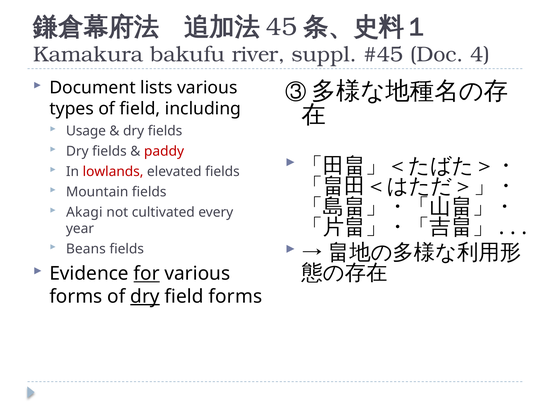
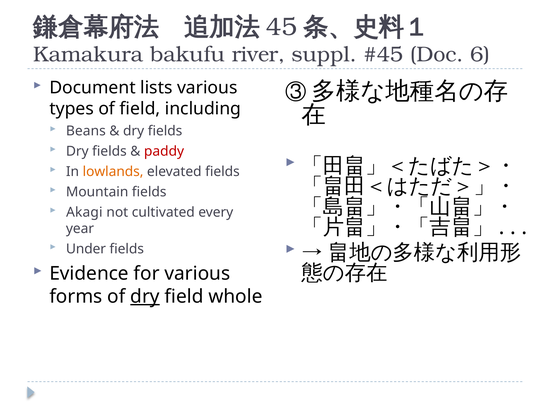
4: 4 -> 6
Usage: Usage -> Beans
lowlands colour: red -> orange
Beans: Beans -> Under
for underline: present -> none
field forms: forms -> whole
